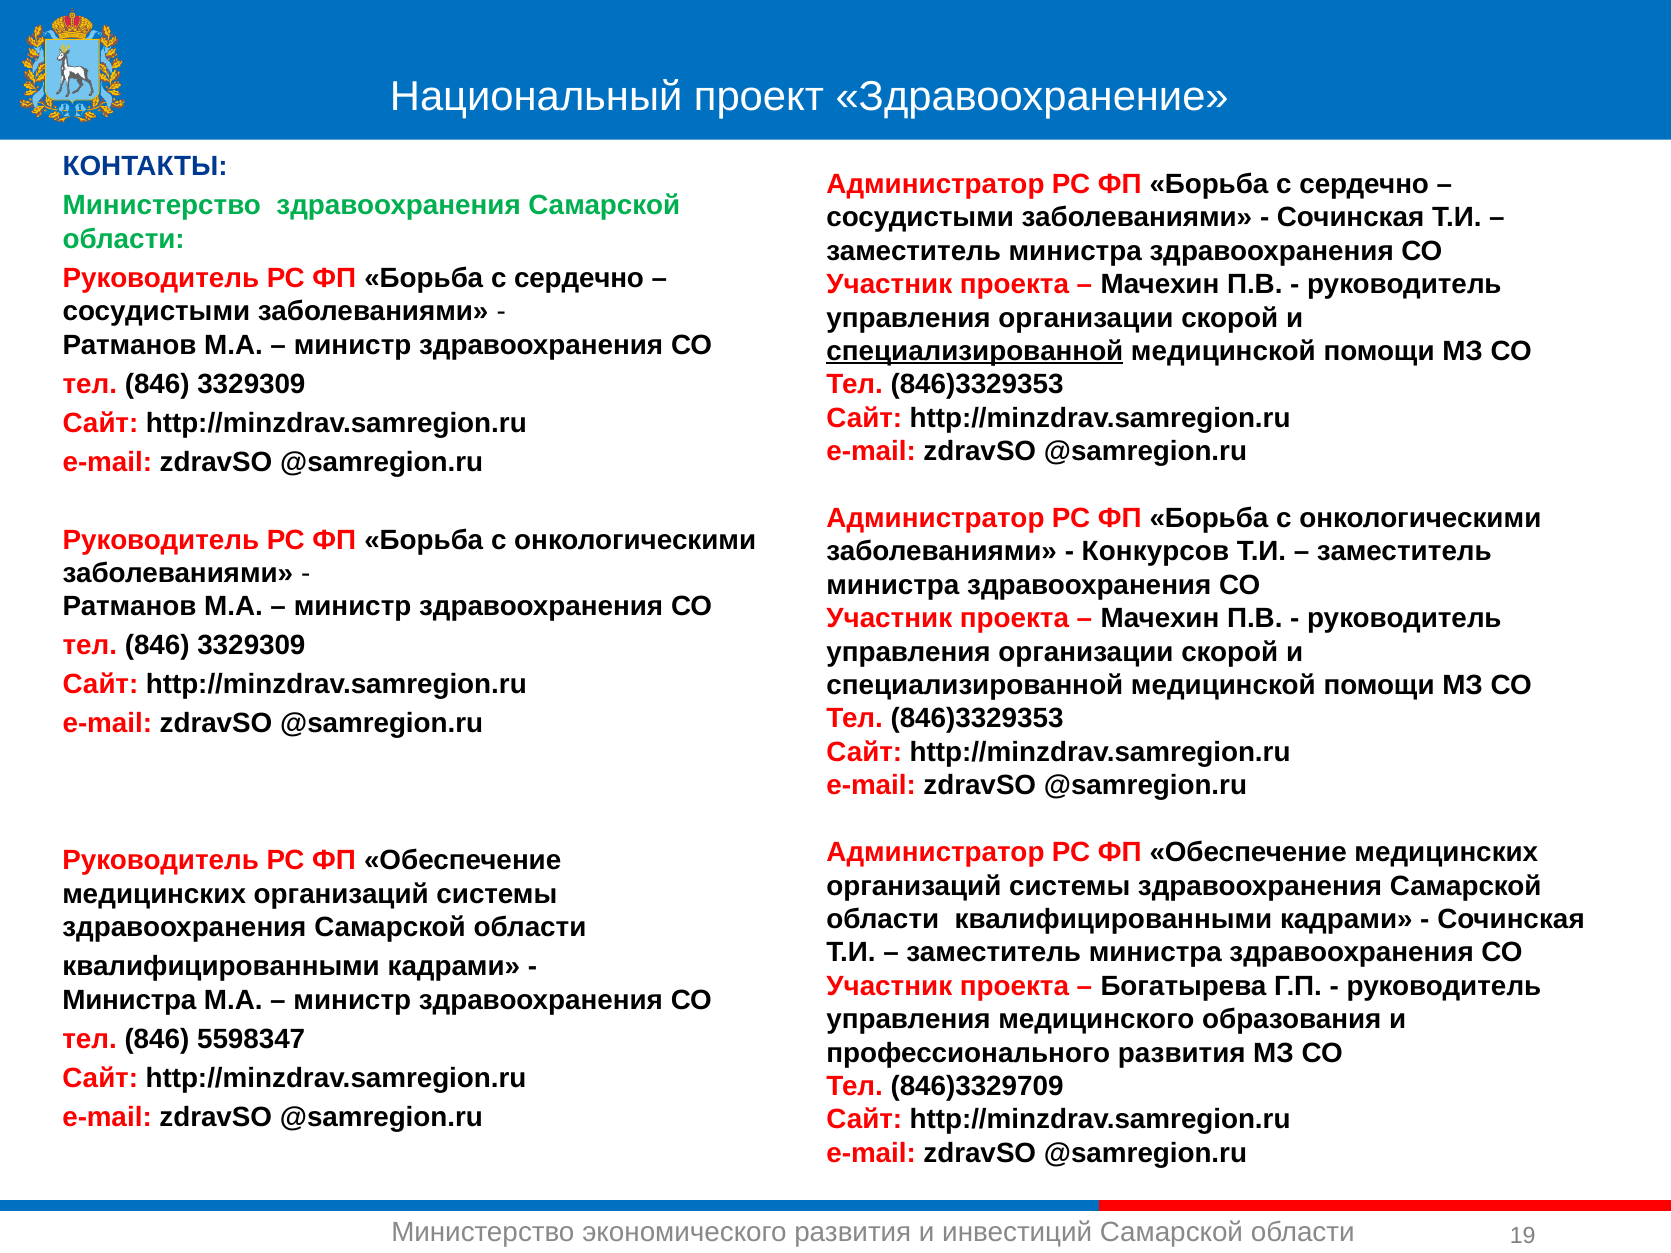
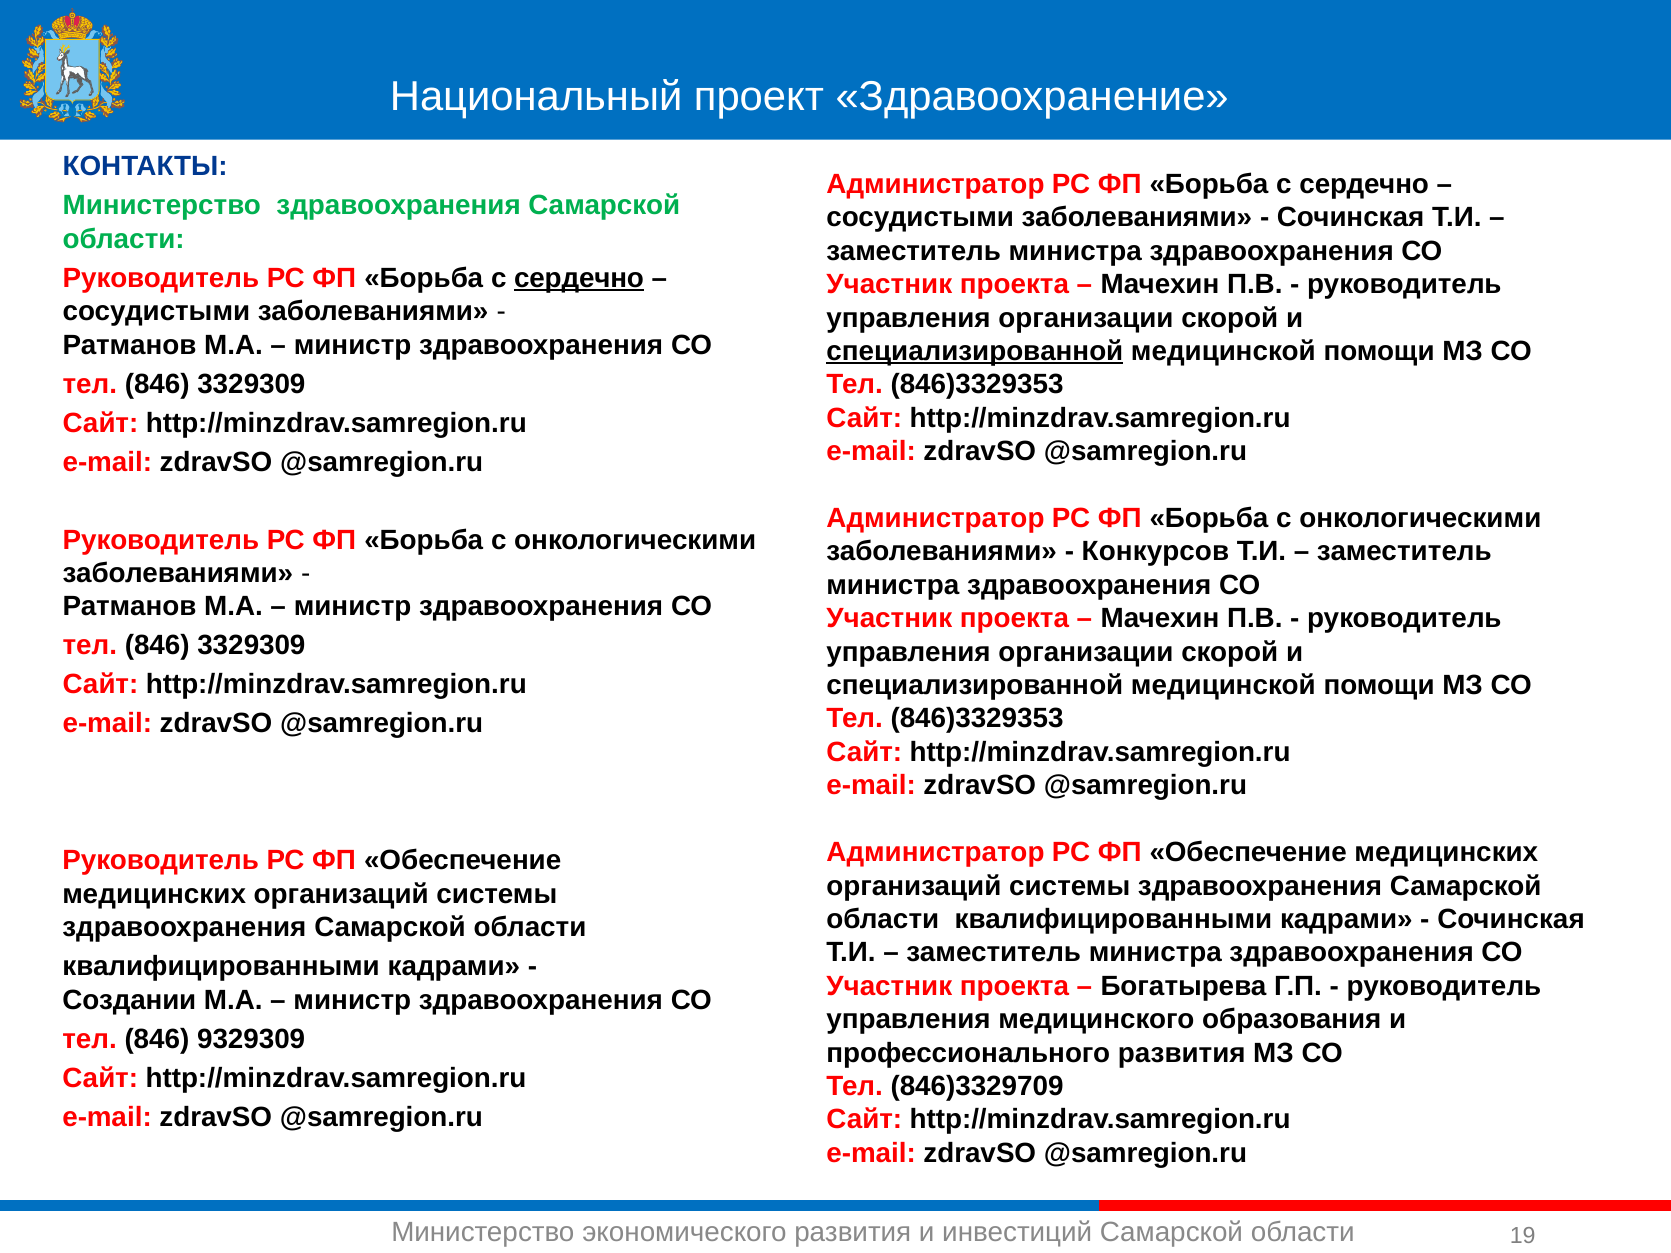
сердечно at (579, 278) underline: none -> present
Министра at (129, 1000): Министра -> Создании
5598347: 5598347 -> 9329309
